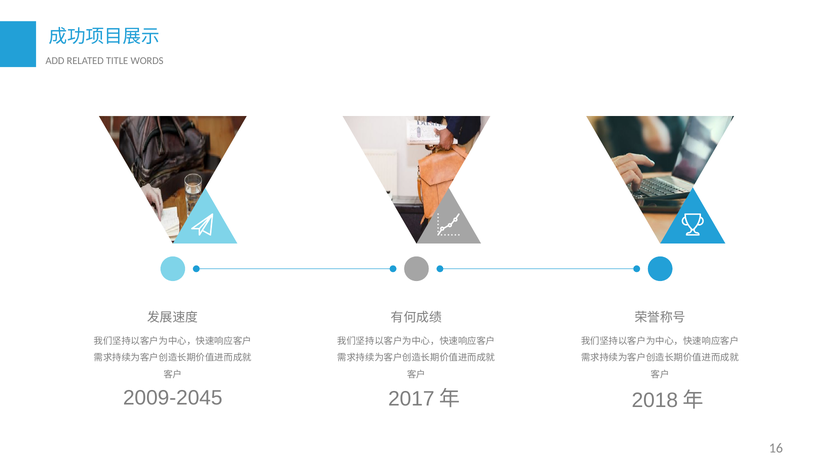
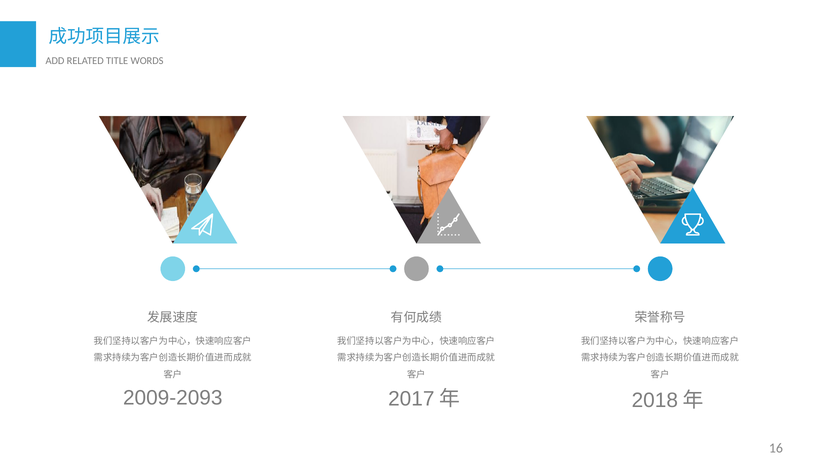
2009-2045: 2009-2045 -> 2009-2093
